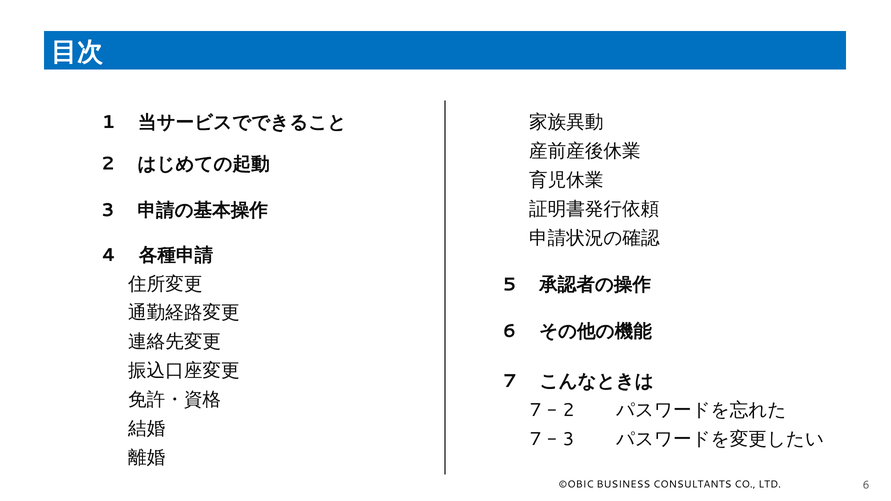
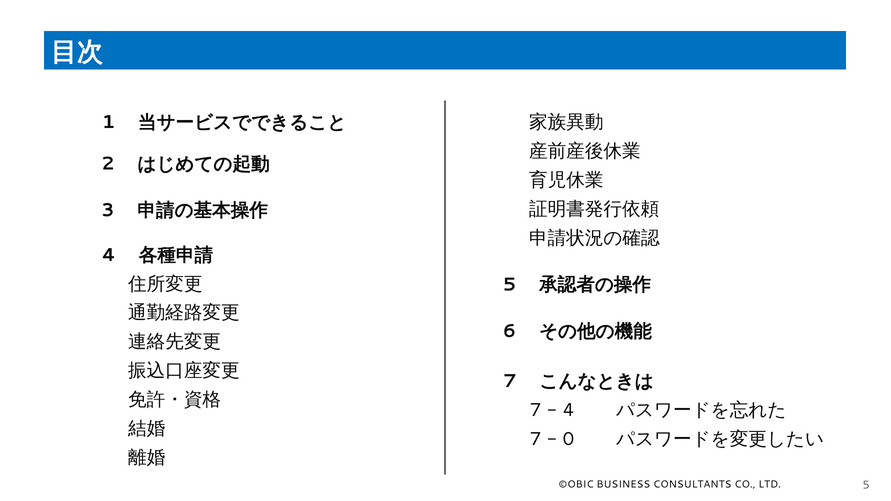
2 at (568, 410): 2 -> 4
3 at (568, 439): 3 -> 0
LTD 6: 6 -> 5
